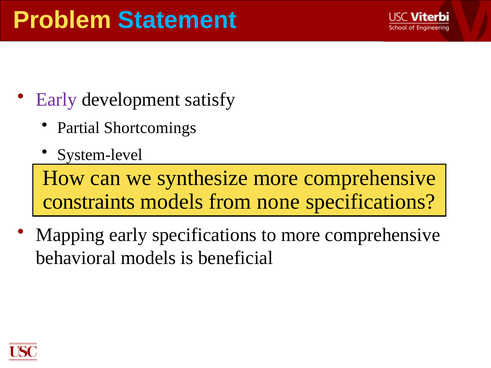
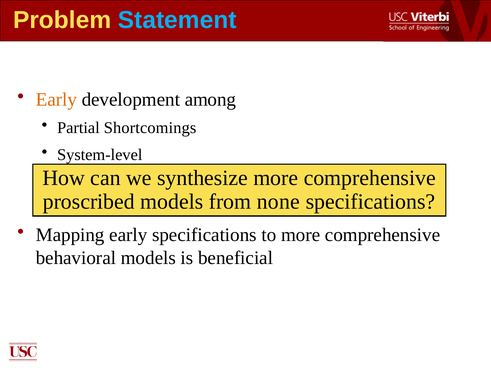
Early at (56, 100) colour: purple -> orange
satisfy: satisfy -> among
constraints: constraints -> proscribed
